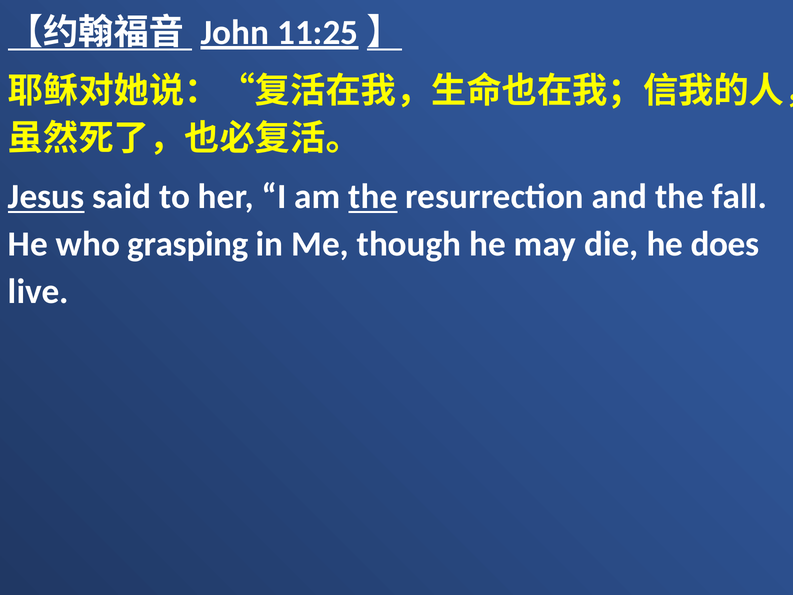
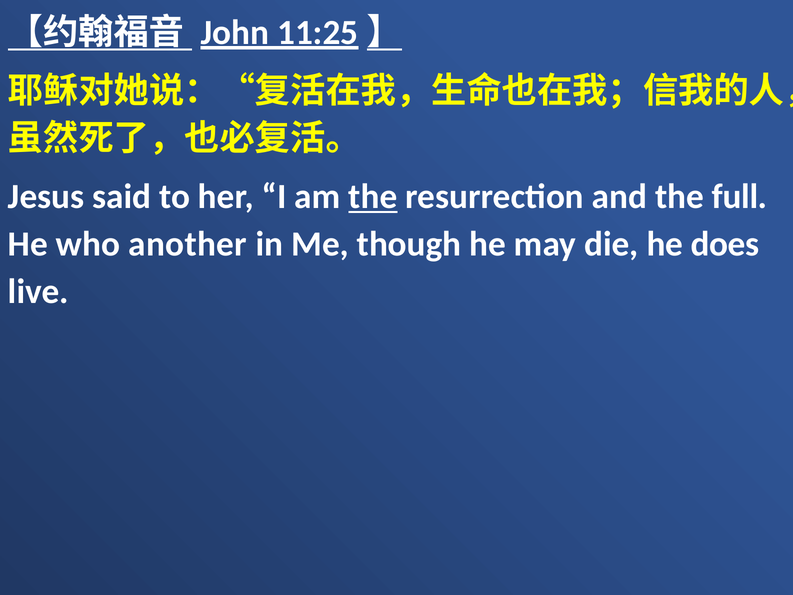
Jesus underline: present -> none
fall: fall -> full
grasping: grasping -> another
